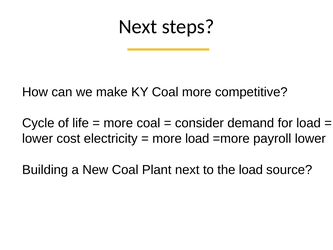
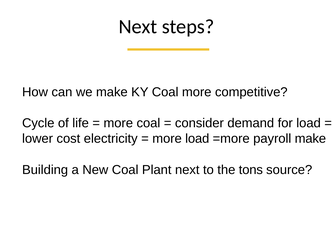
payroll lower: lower -> make
the load: load -> tons
